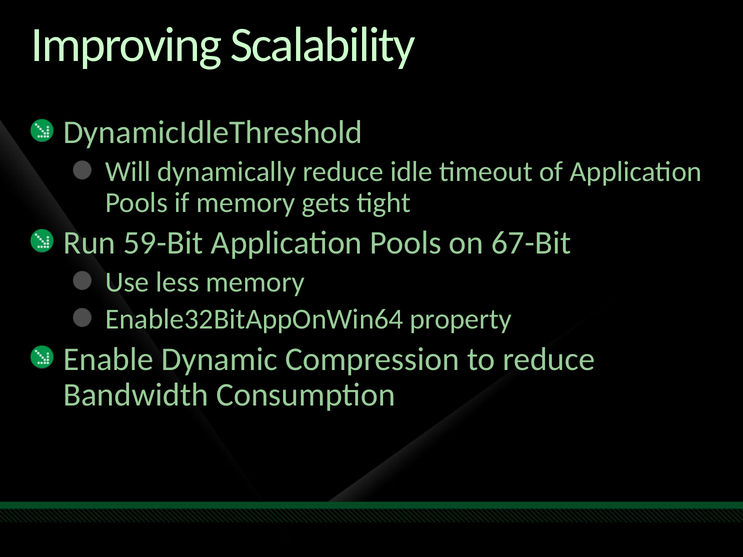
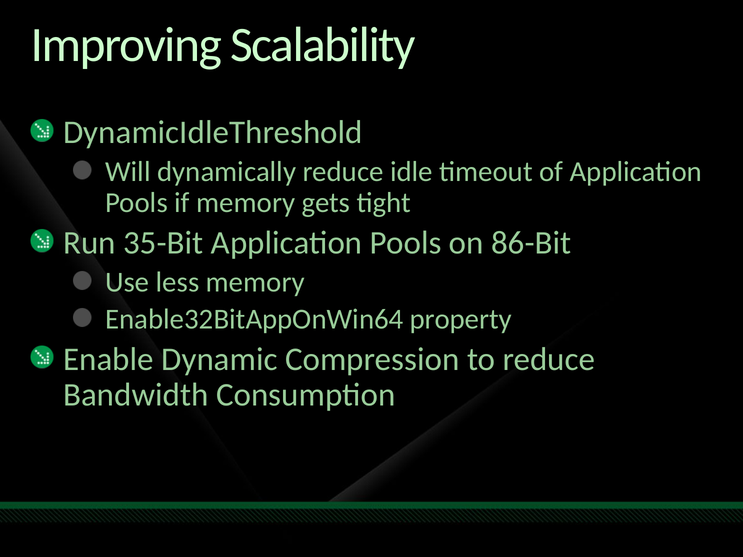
59-Bit: 59-Bit -> 35-Bit
67-Bit: 67-Bit -> 86-Bit
